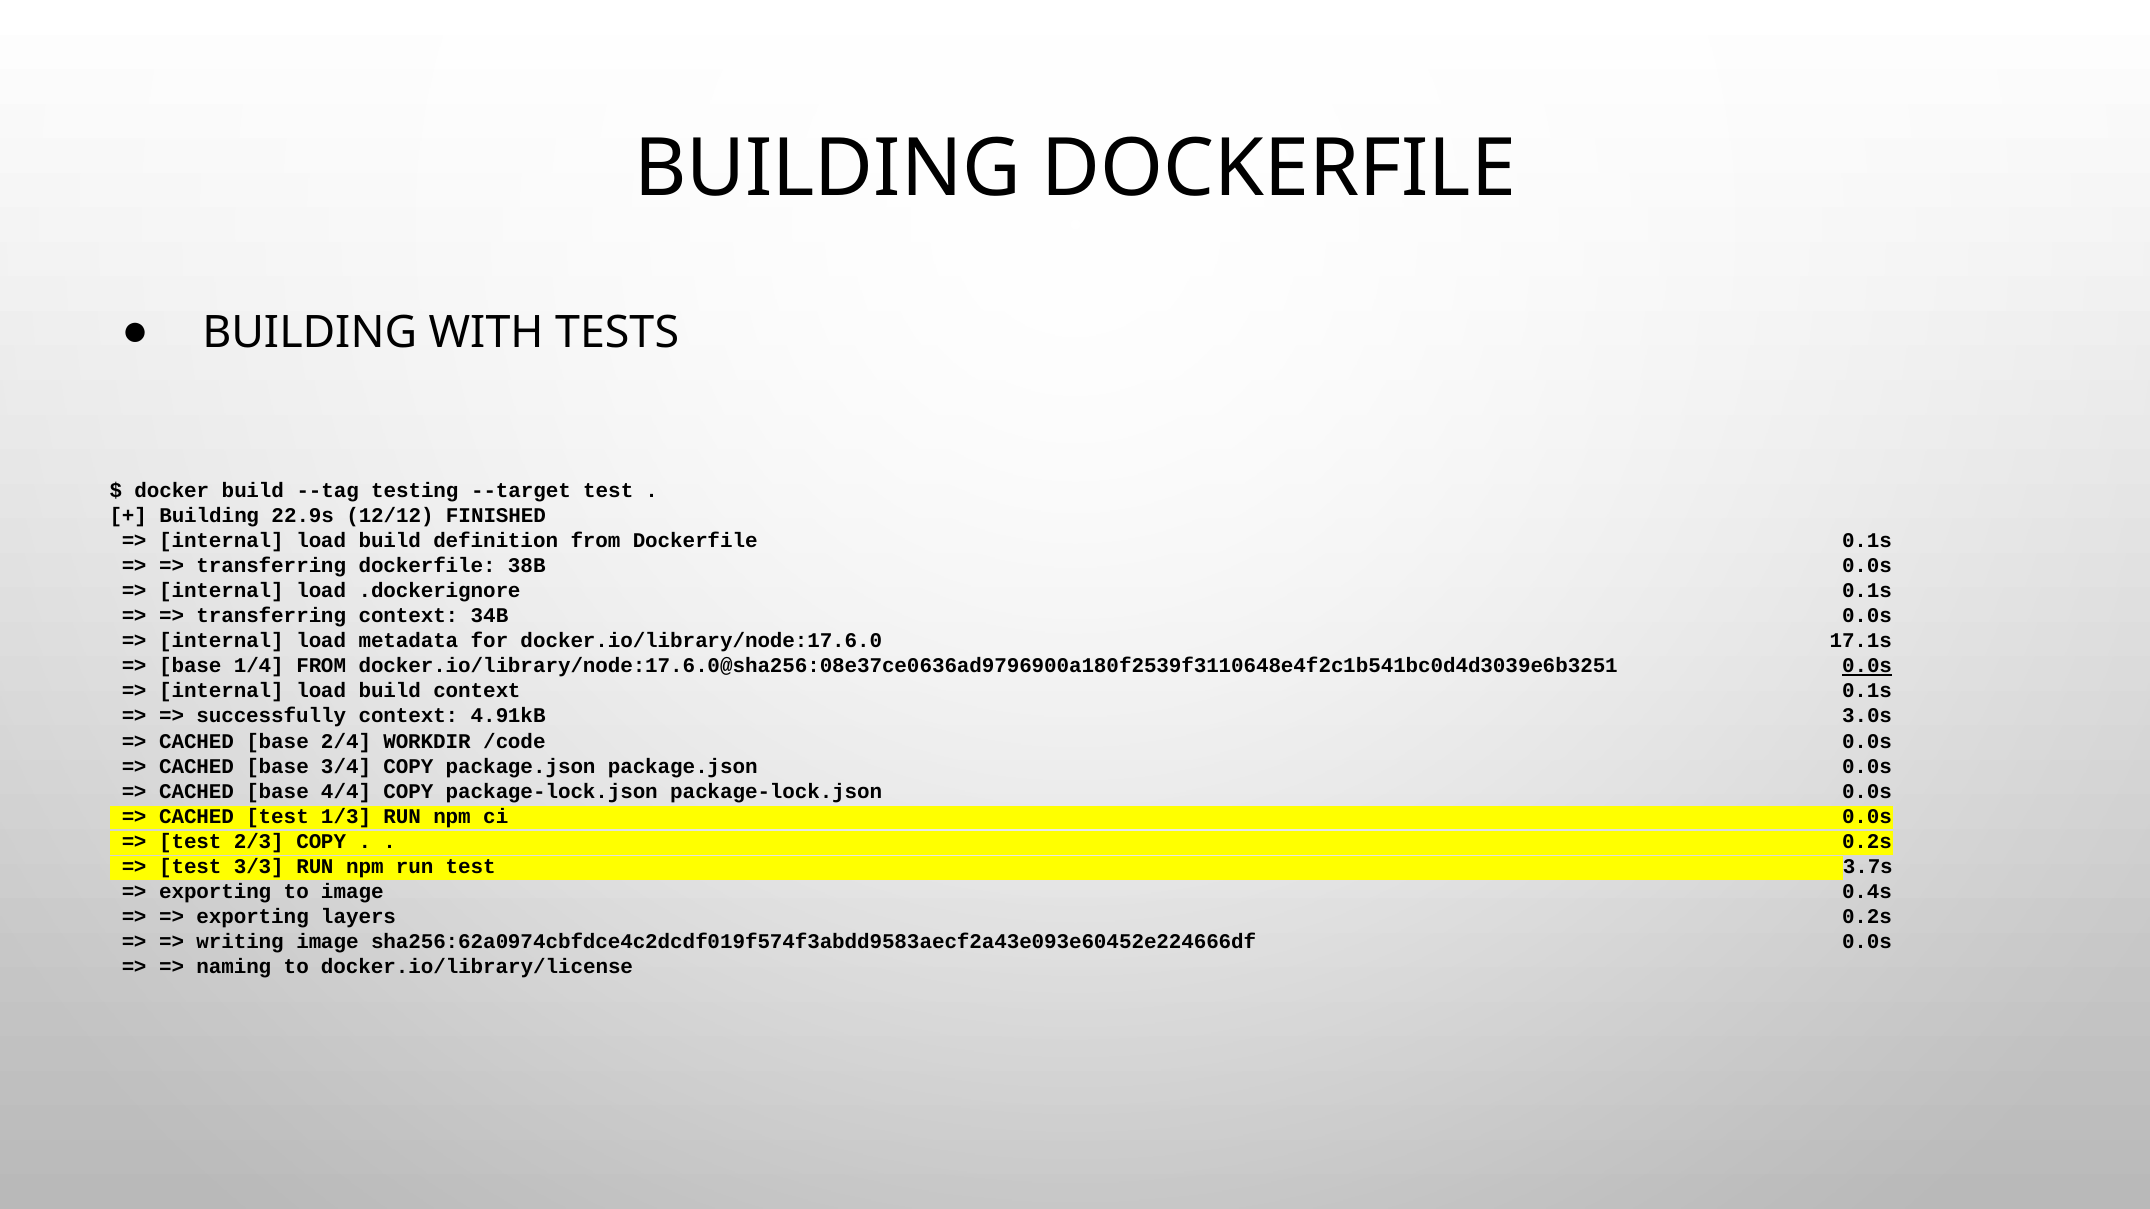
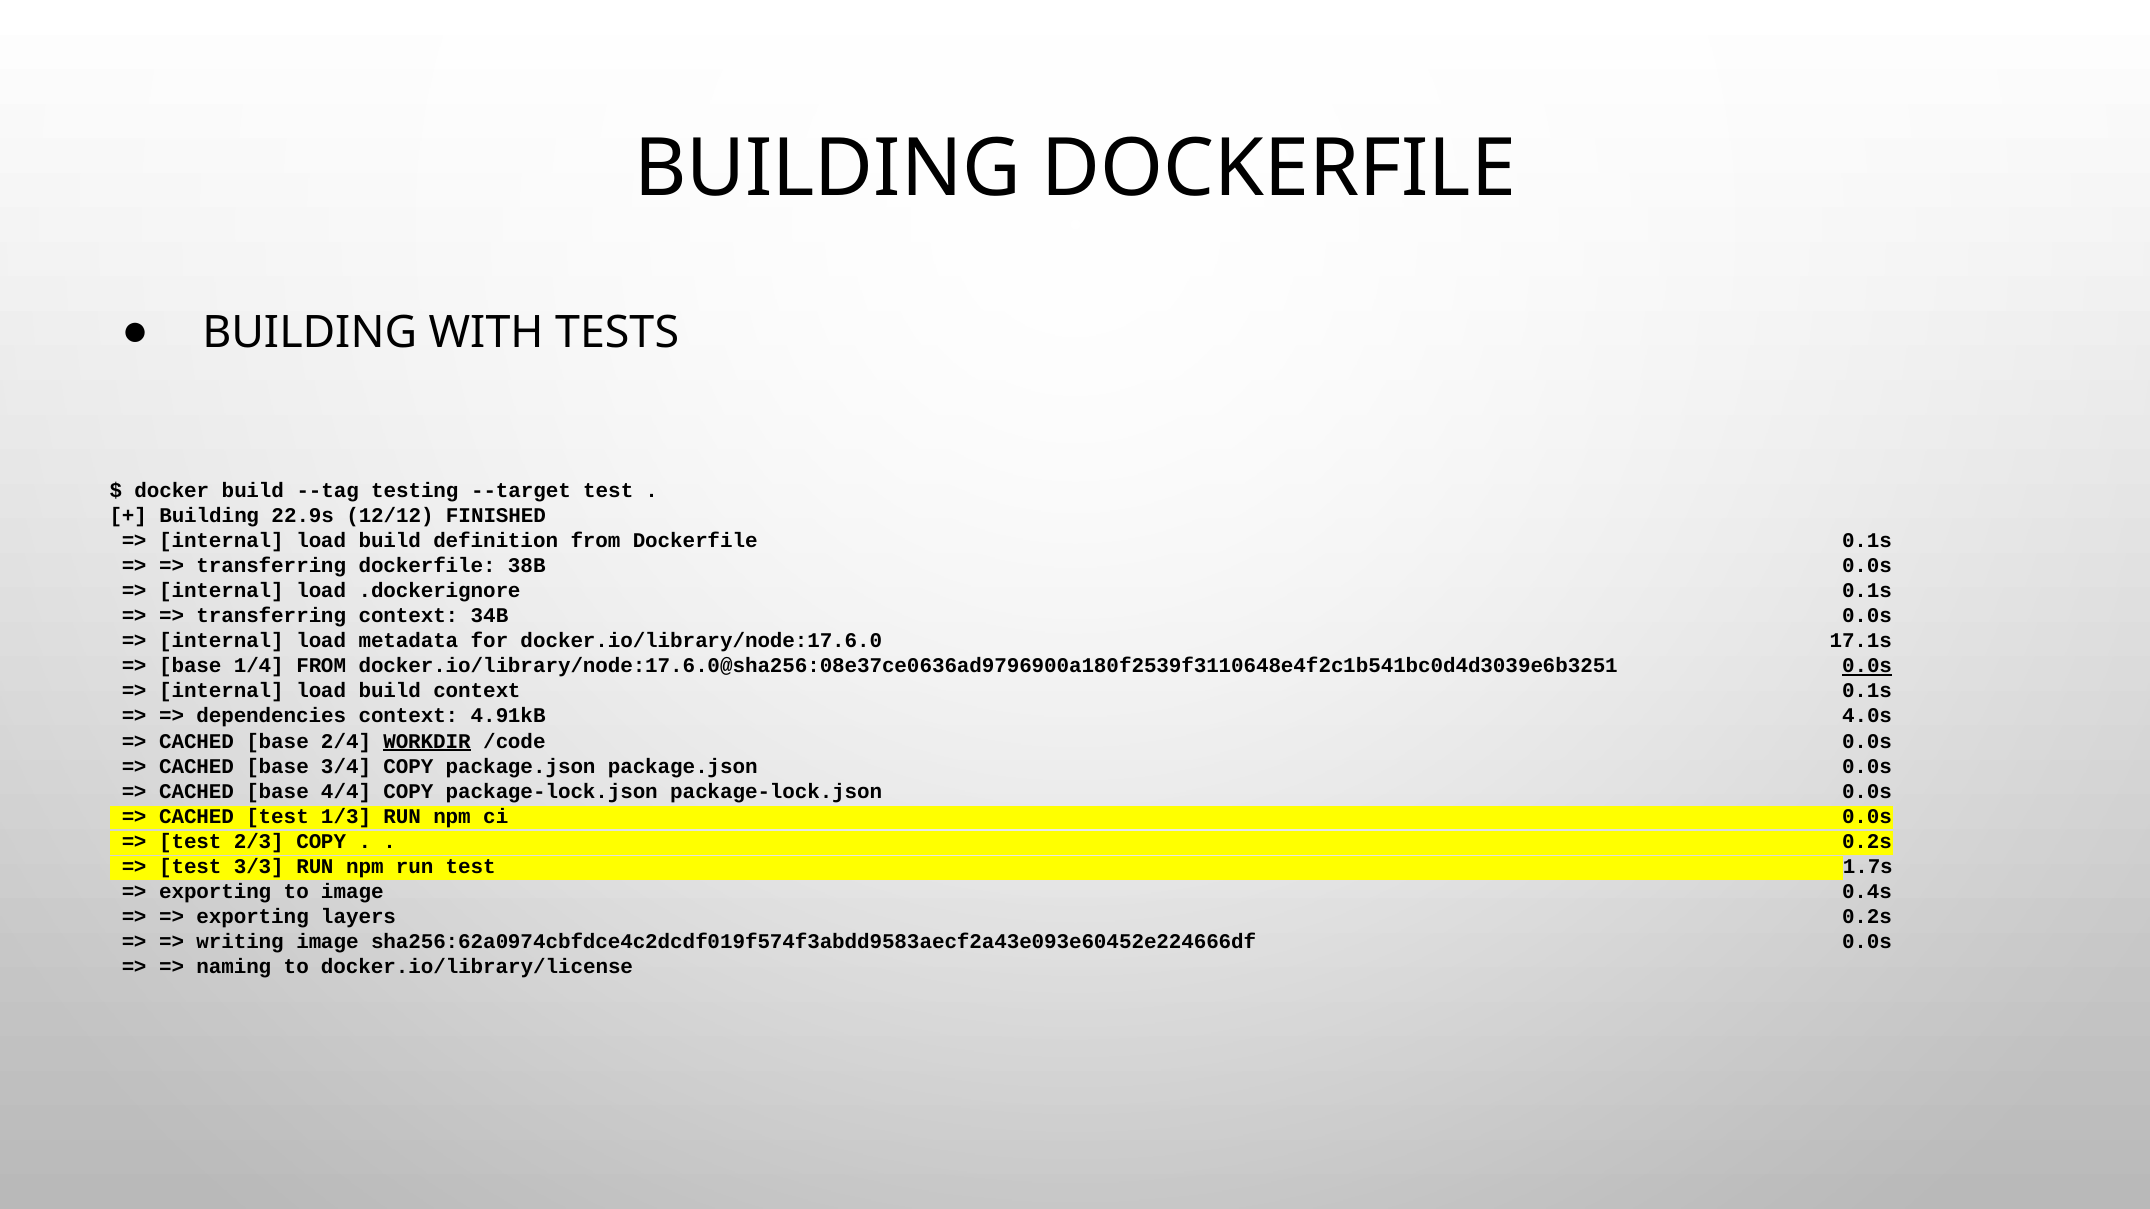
successfully: successfully -> dependencies
3.0s: 3.0s -> 4.0s
WORKDIR underline: none -> present
3.7s: 3.7s -> 1.7s
